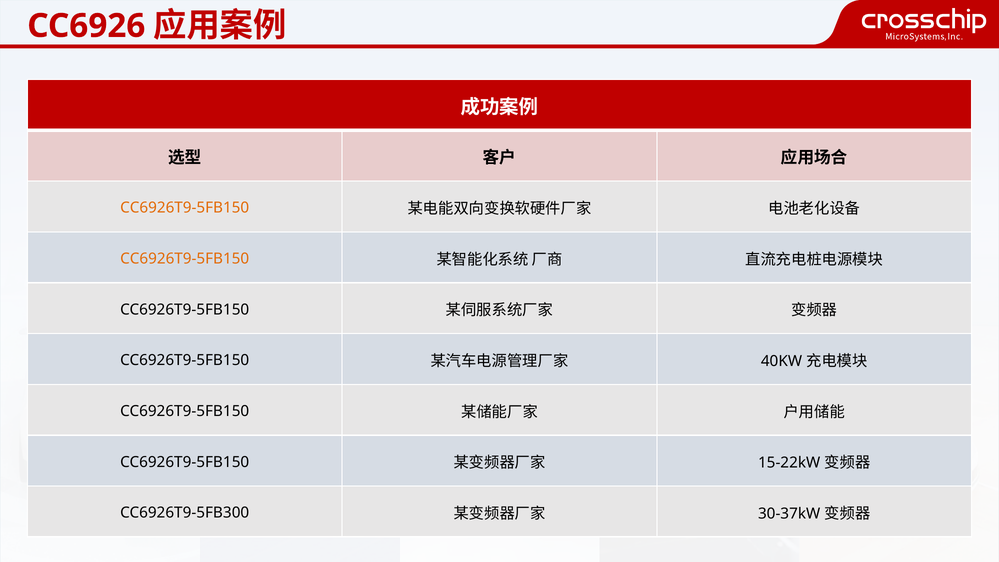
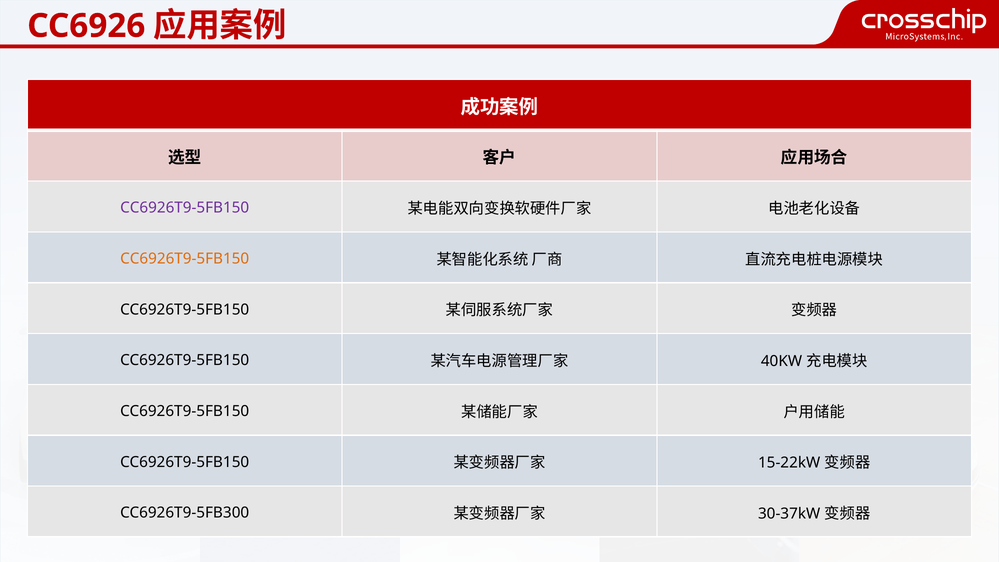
CC6926T9-5FB150 at (185, 208) colour: orange -> purple
